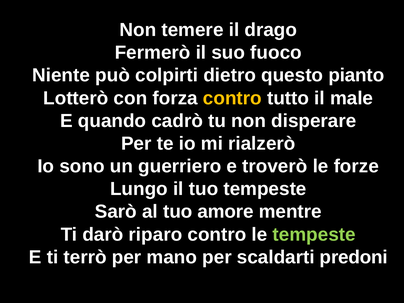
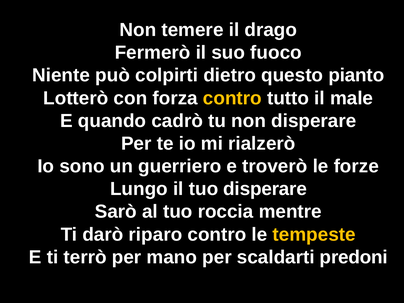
tuo tempeste: tempeste -> disperare
amore: amore -> roccia
tempeste at (314, 234) colour: light green -> yellow
